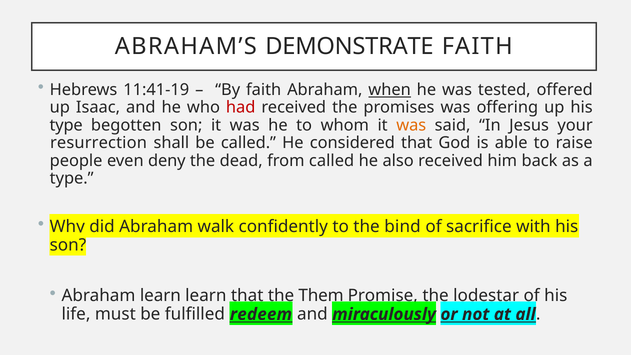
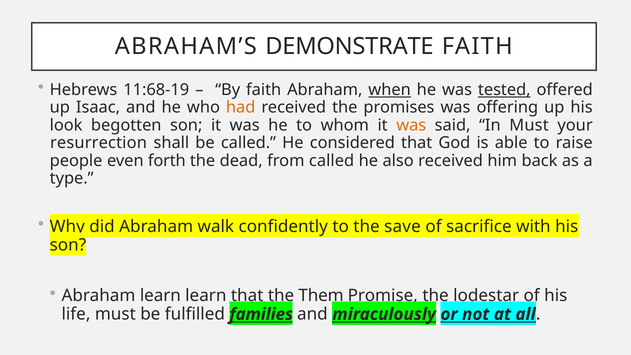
11:41-19: 11:41-19 -> 11:68-19
tested underline: none -> present
had colour: red -> orange
type at (66, 125): type -> look
In Jesus: Jesus -> Must
deny: deny -> forth
bind: bind -> save
redeem: redeem -> families
